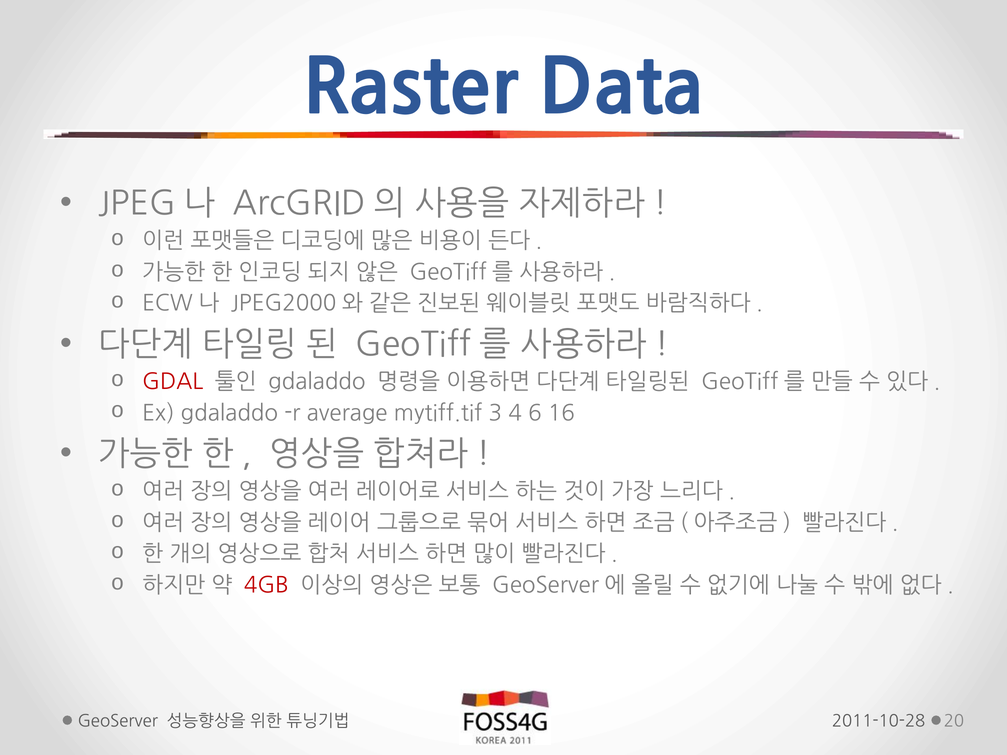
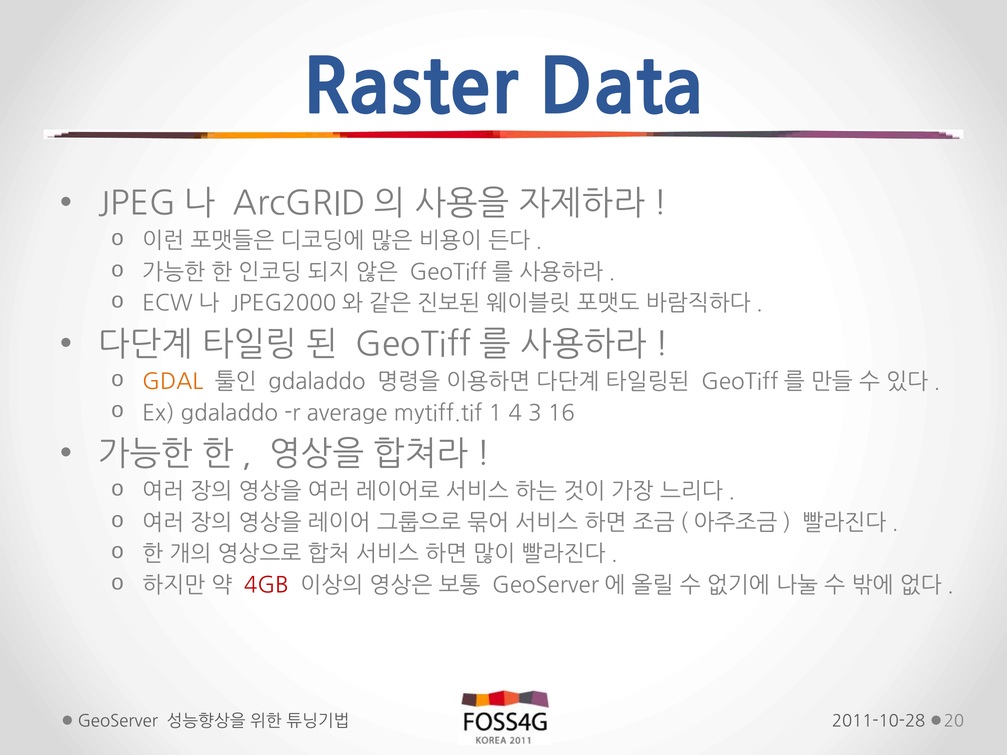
GDAL colour: red -> orange
3: 3 -> 1
6: 6 -> 3
